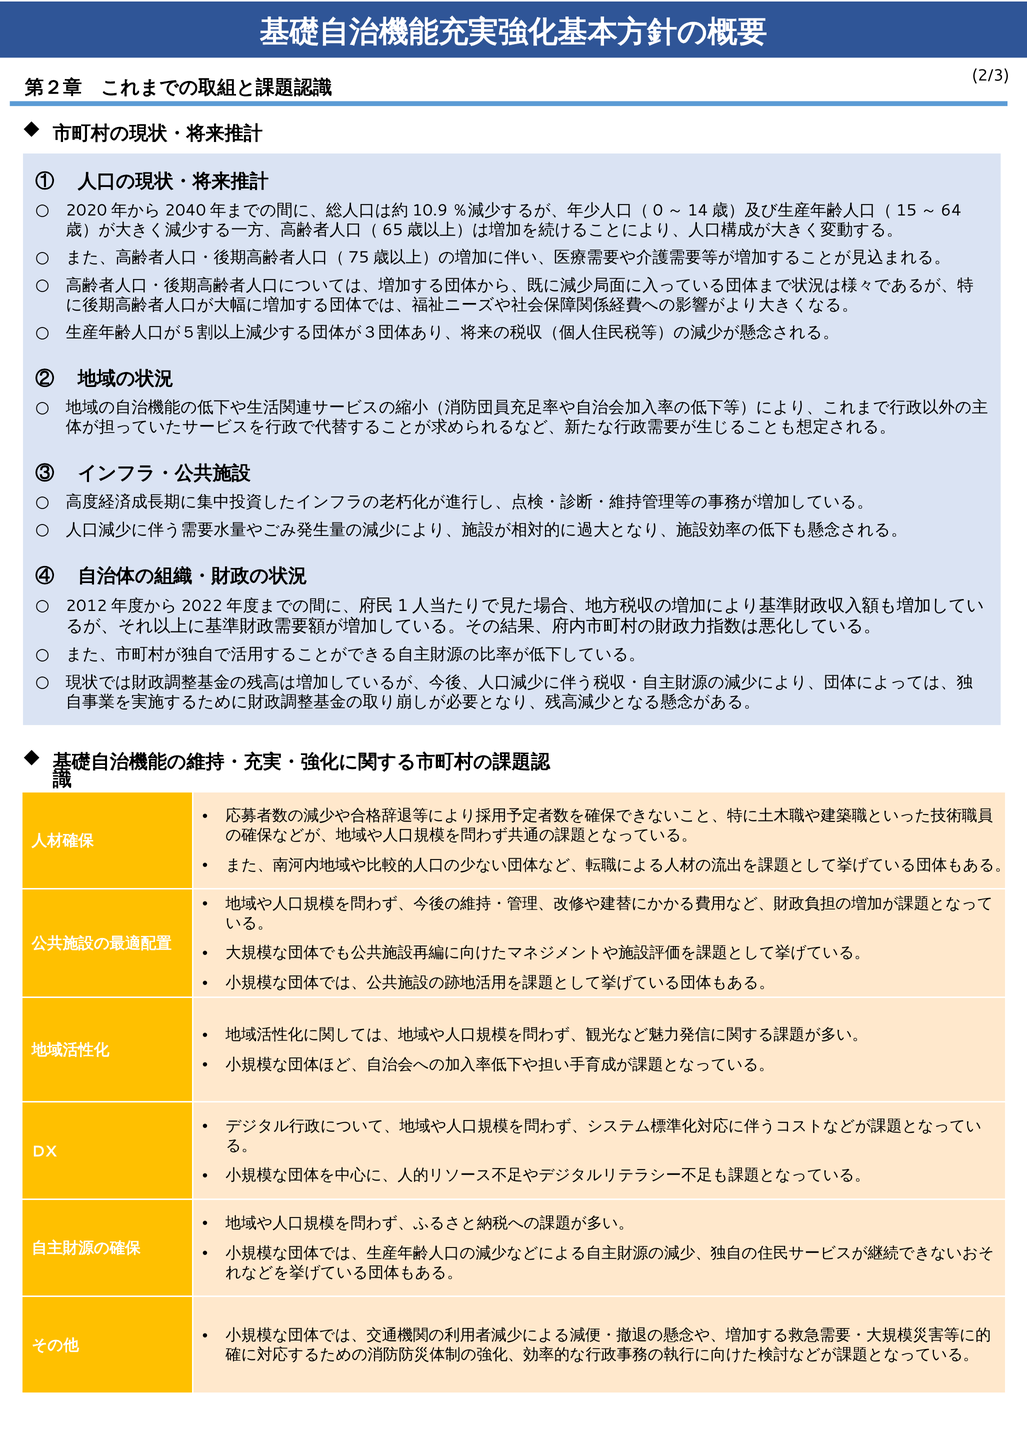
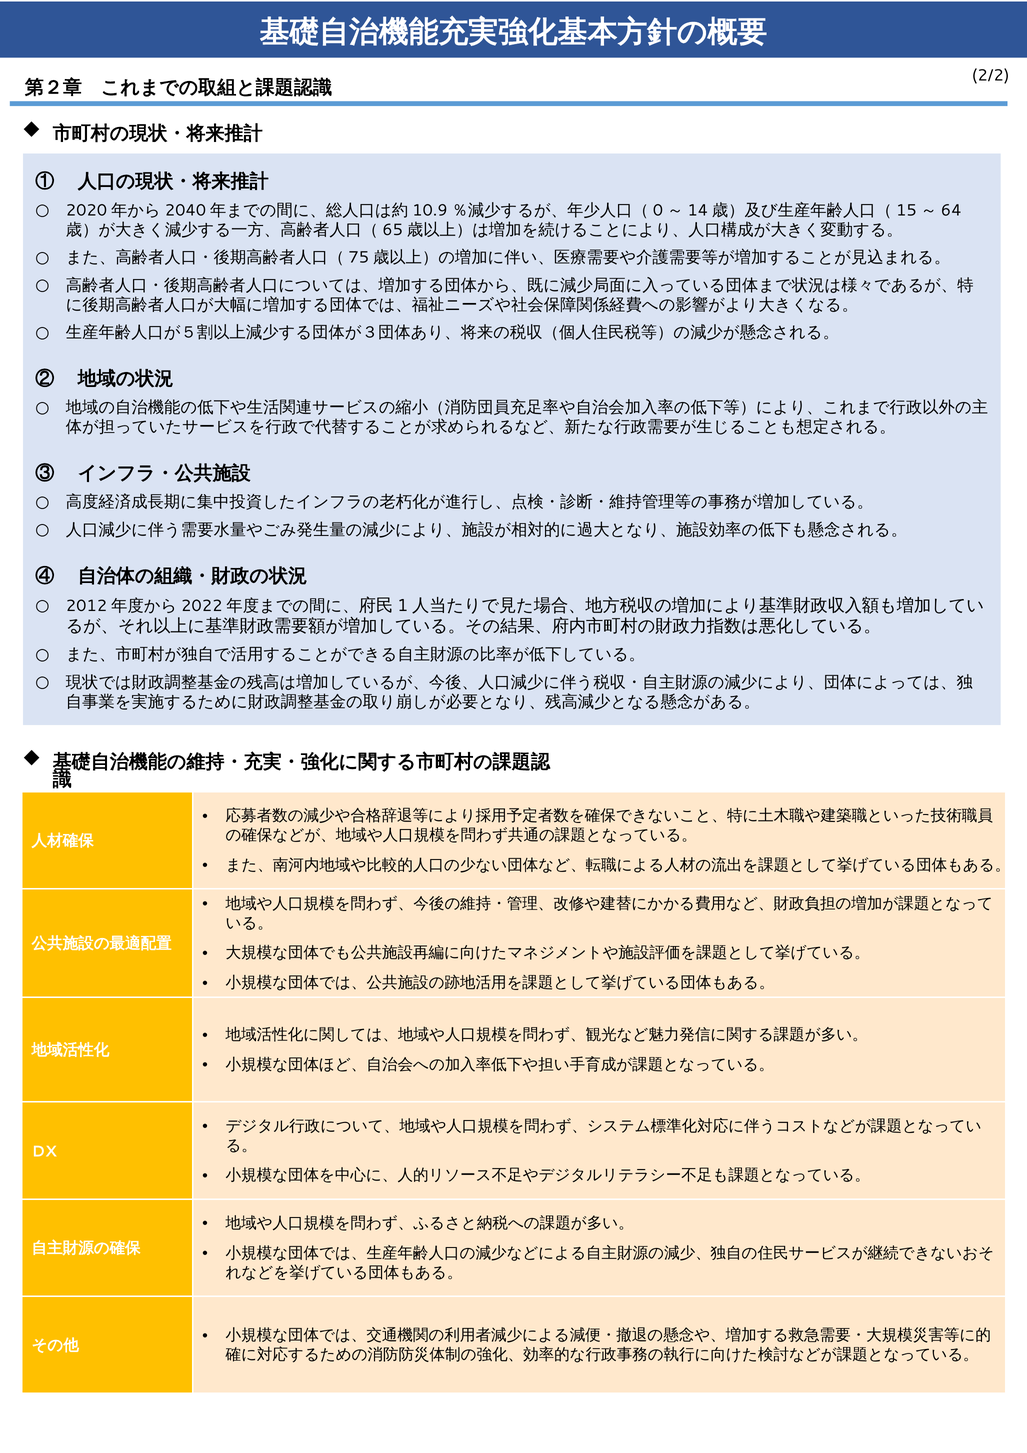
2/3: 2/3 -> 2/2
